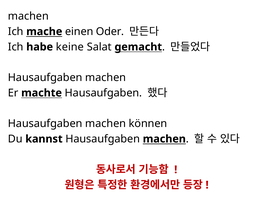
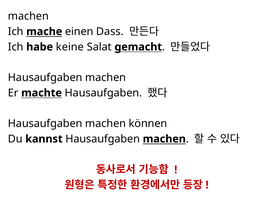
Oder: Oder -> Dass
